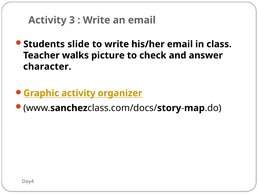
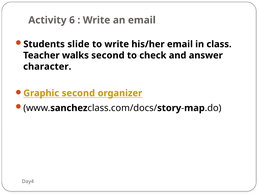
3: 3 -> 6
walks picture: picture -> second
Graphic activity: activity -> second
